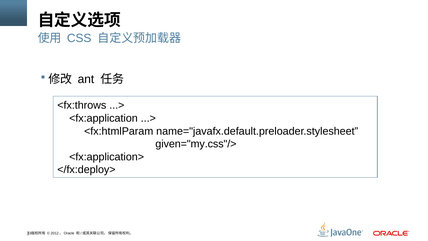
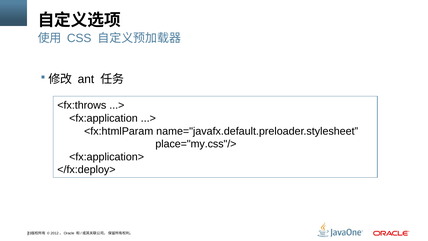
given="my.css"/>: given="my.css"/> -> place="my.css"/>
